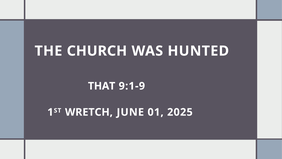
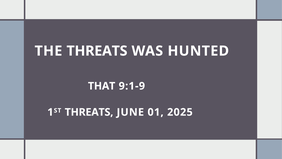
THE CHURCH: CHURCH -> THREATS
WRETCH at (89, 112): WRETCH -> THREATS
